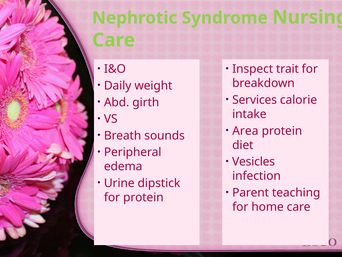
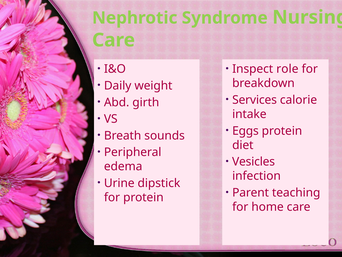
trait: trait -> role
Area: Area -> Eggs
